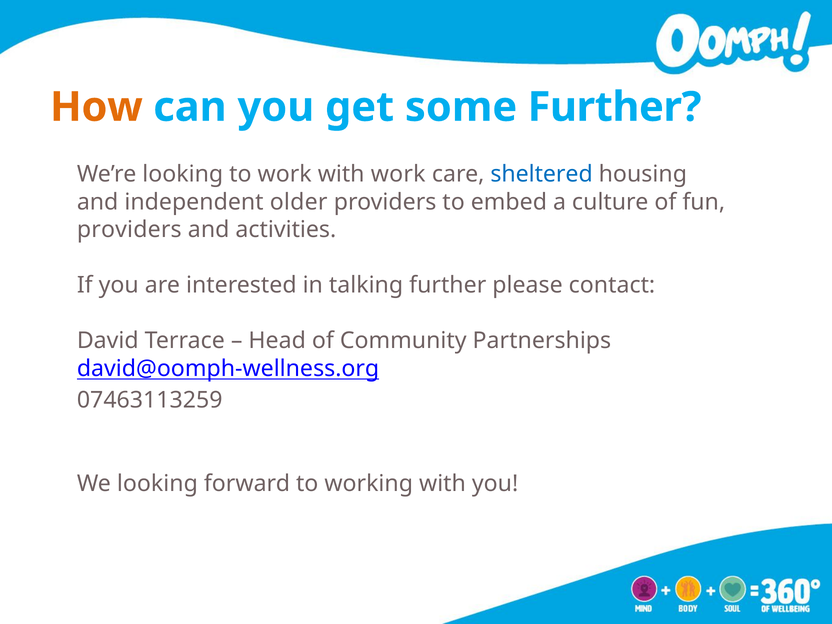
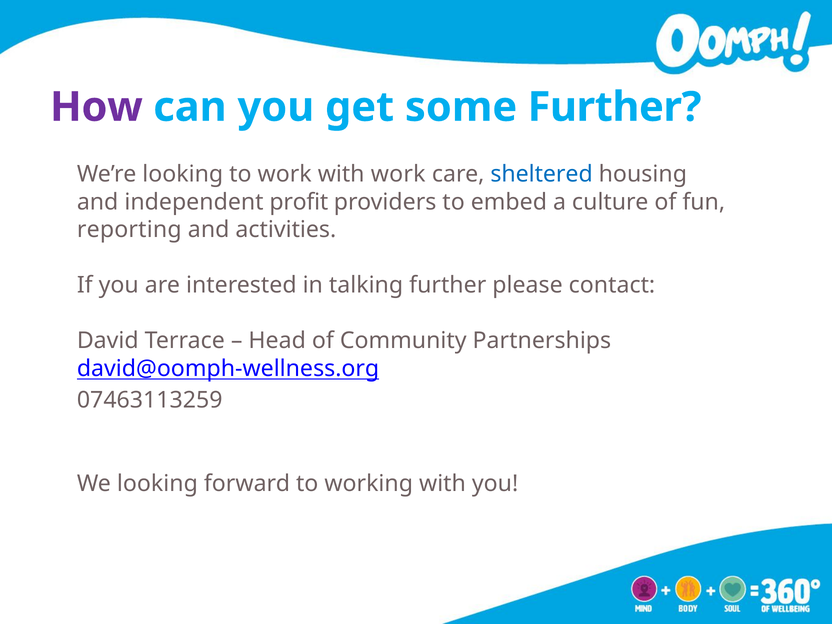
How colour: orange -> purple
older: older -> profit
providers at (129, 230): providers -> reporting
